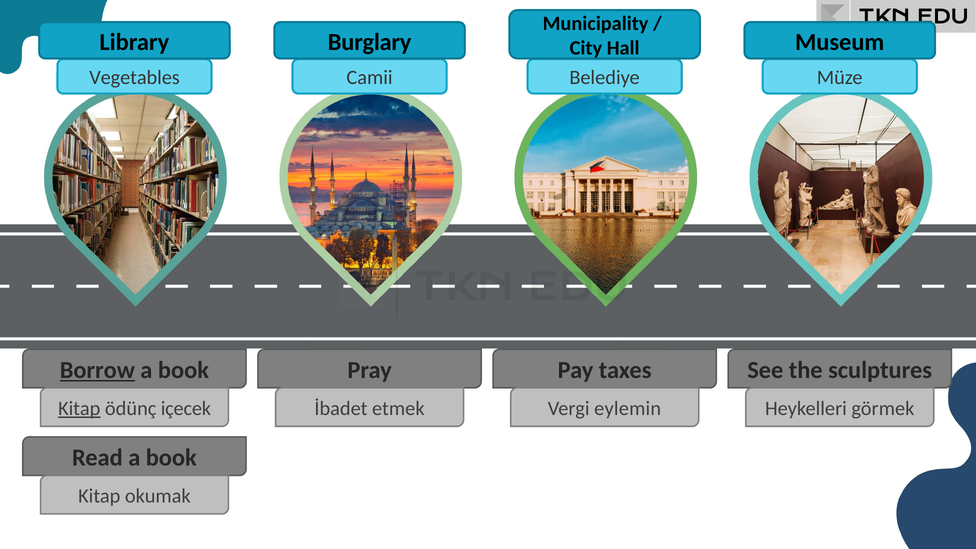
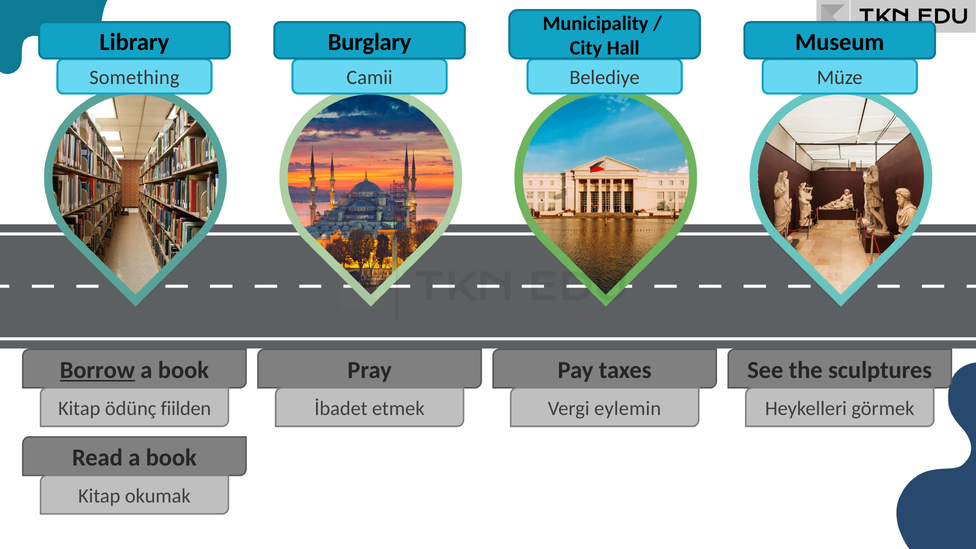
Vegetables: Vegetables -> Something
Kitap at (79, 409) underline: present -> none
içecek: içecek -> fiilden
